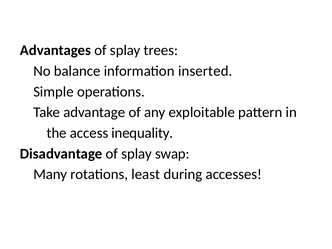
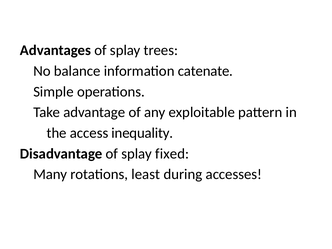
inserted: inserted -> catenate
swap: swap -> fixed
